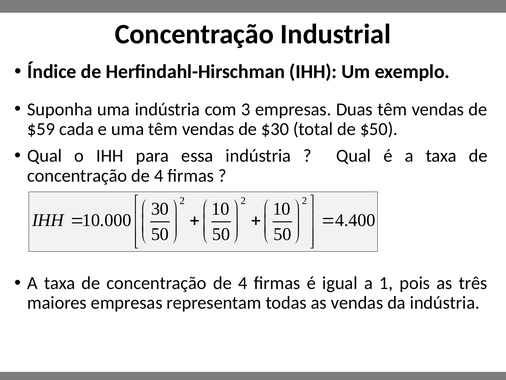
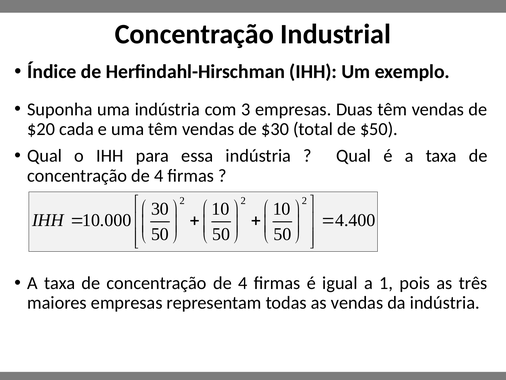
$59: $59 -> $20
